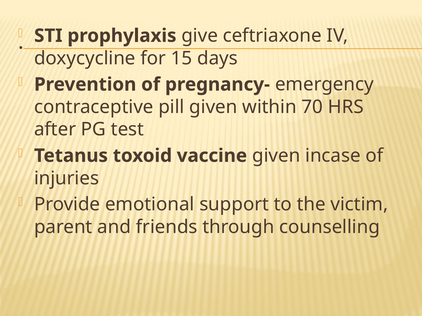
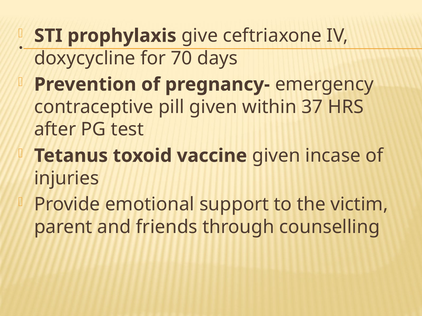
15: 15 -> 70
70: 70 -> 37
